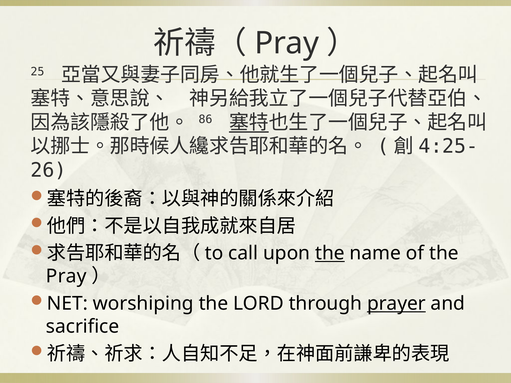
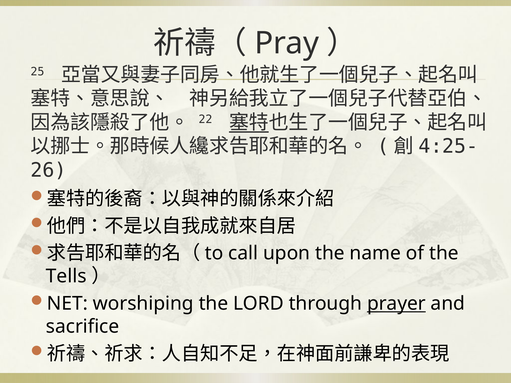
86: 86 -> 22
the at (330, 253) underline: present -> none
Pray at (66, 277): Pray -> Tells
